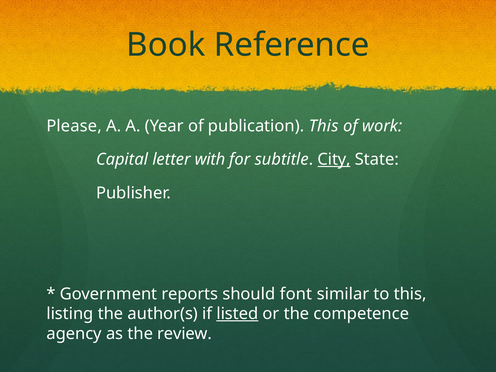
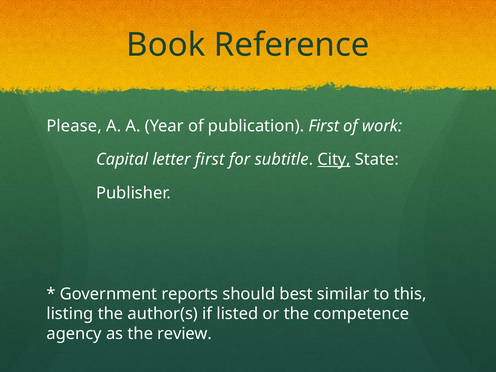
publication This: This -> First
letter with: with -> first
font: font -> best
listed underline: present -> none
